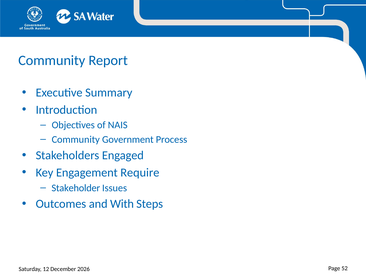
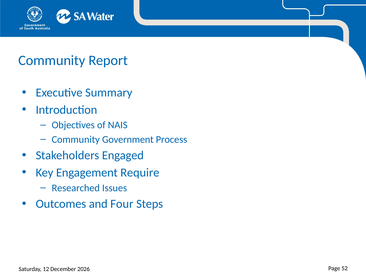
Stakeholder: Stakeholder -> Researched
With: With -> Four
